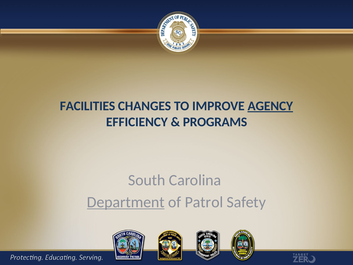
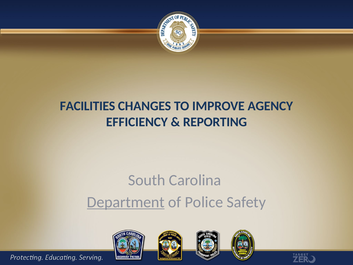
AGENCY underline: present -> none
PROGRAMS: PROGRAMS -> REPORTING
Patrol: Patrol -> Police
